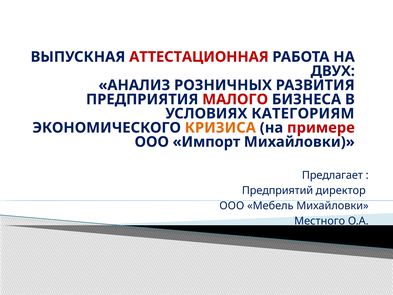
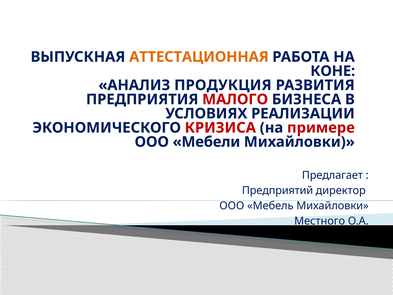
АТТЕСТАЦИОННАЯ colour: red -> orange
ДВУХ: ДВУХ -> КОНЕ
РОЗНИЧНЫХ: РОЗНИЧНЫХ -> ПРОДУКЦИЯ
КАТЕГОРИЯМ: КАТЕГОРИЯМ -> РЕАЛИЗАЦИИ
КРИЗИСА colour: orange -> red
Импорт: Импорт -> Мебели
